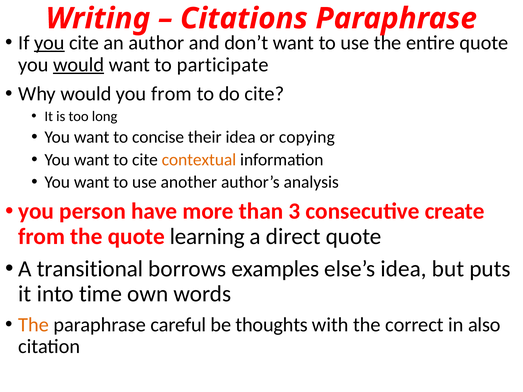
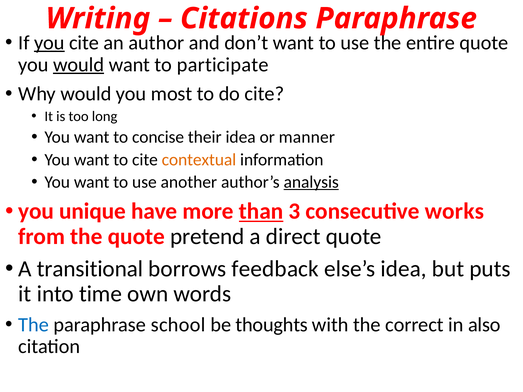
you from: from -> most
copying: copying -> manner
analysis underline: none -> present
person: person -> unique
than underline: none -> present
create: create -> works
learning: learning -> pretend
examples: examples -> feedback
The at (34, 325) colour: orange -> blue
careful: careful -> school
